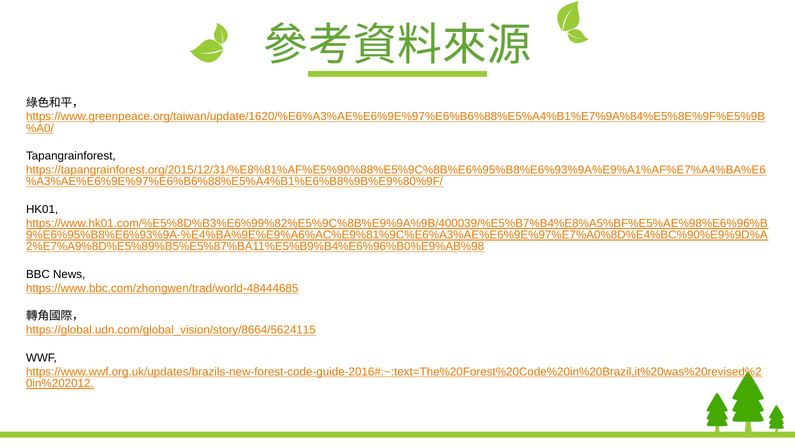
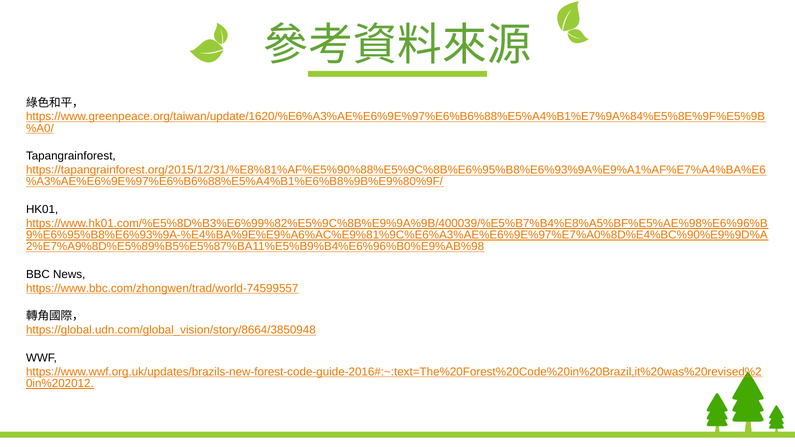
https://www.bbc.com/zhongwen/trad/world-48444685: https://www.bbc.com/zhongwen/trad/world-48444685 -> https://www.bbc.com/zhongwen/trad/world-74599557
https://global.udn.com/global_vision/story/8664/5624115: https://global.udn.com/global_vision/story/8664/5624115 -> https://global.udn.com/global_vision/story/8664/3850948
